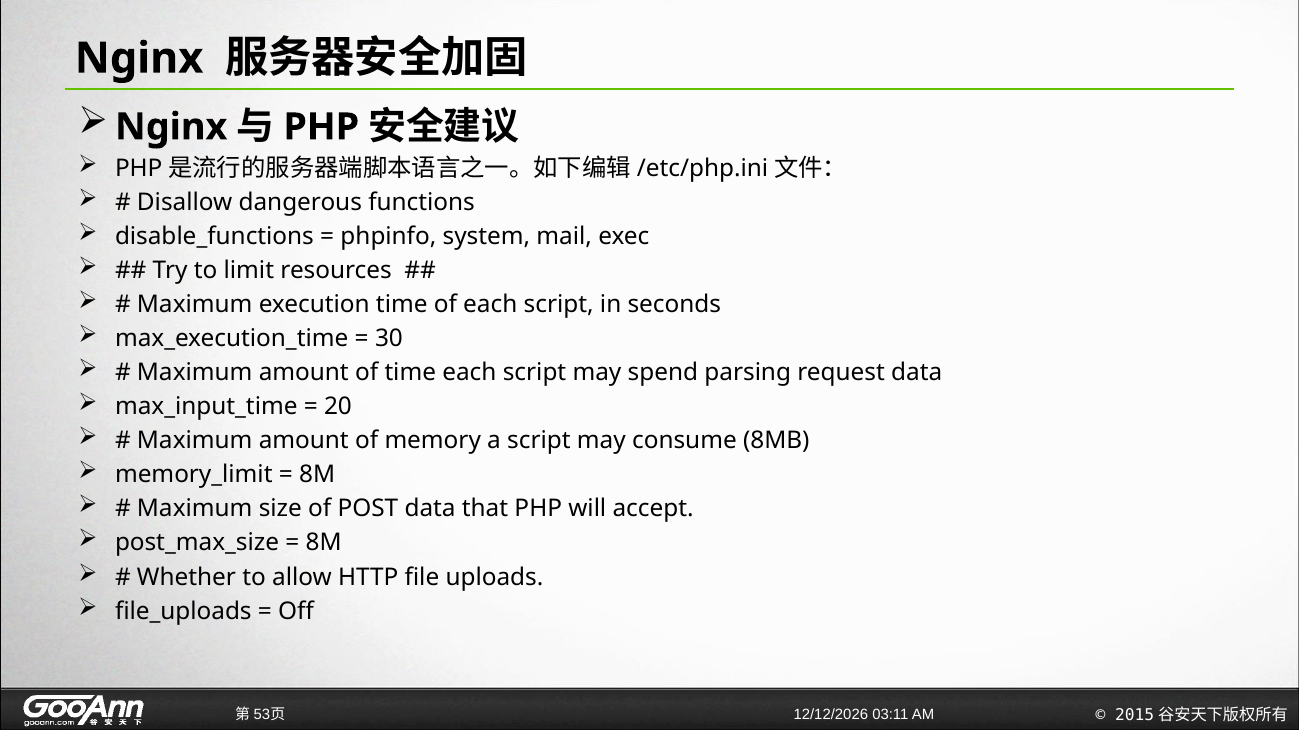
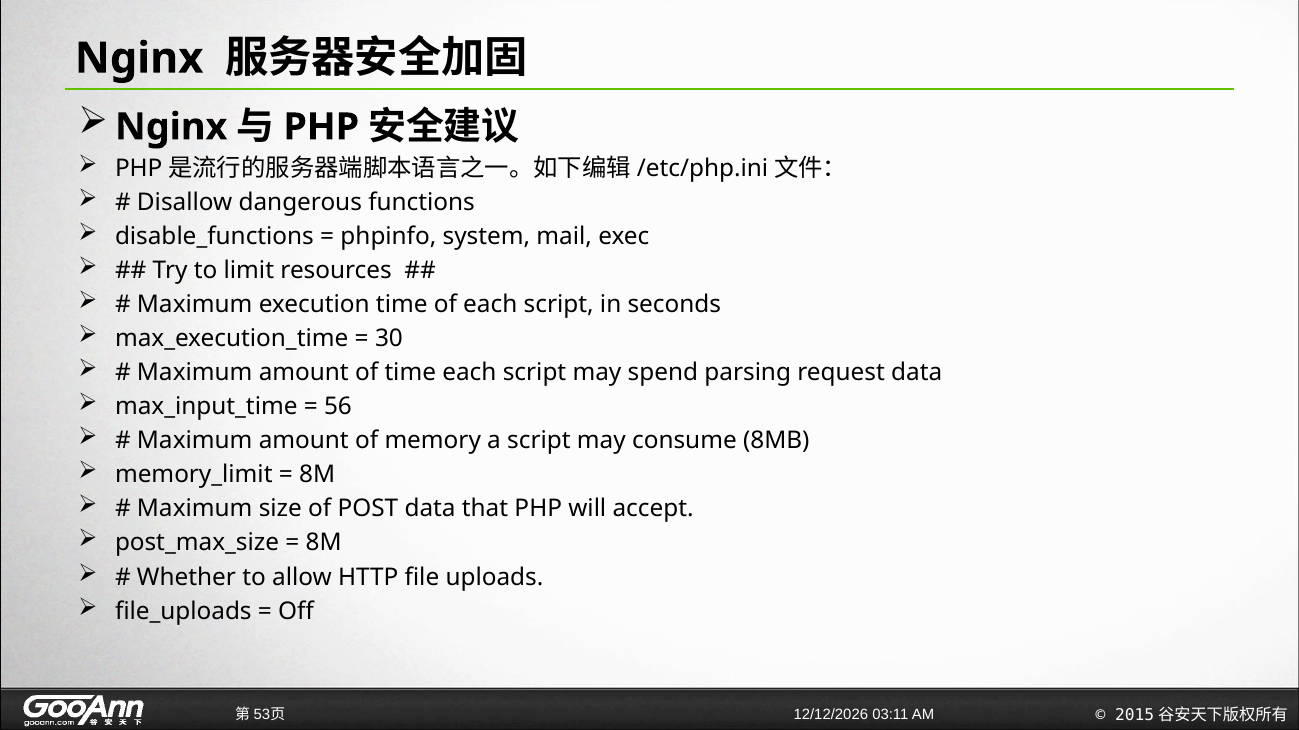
20: 20 -> 56
